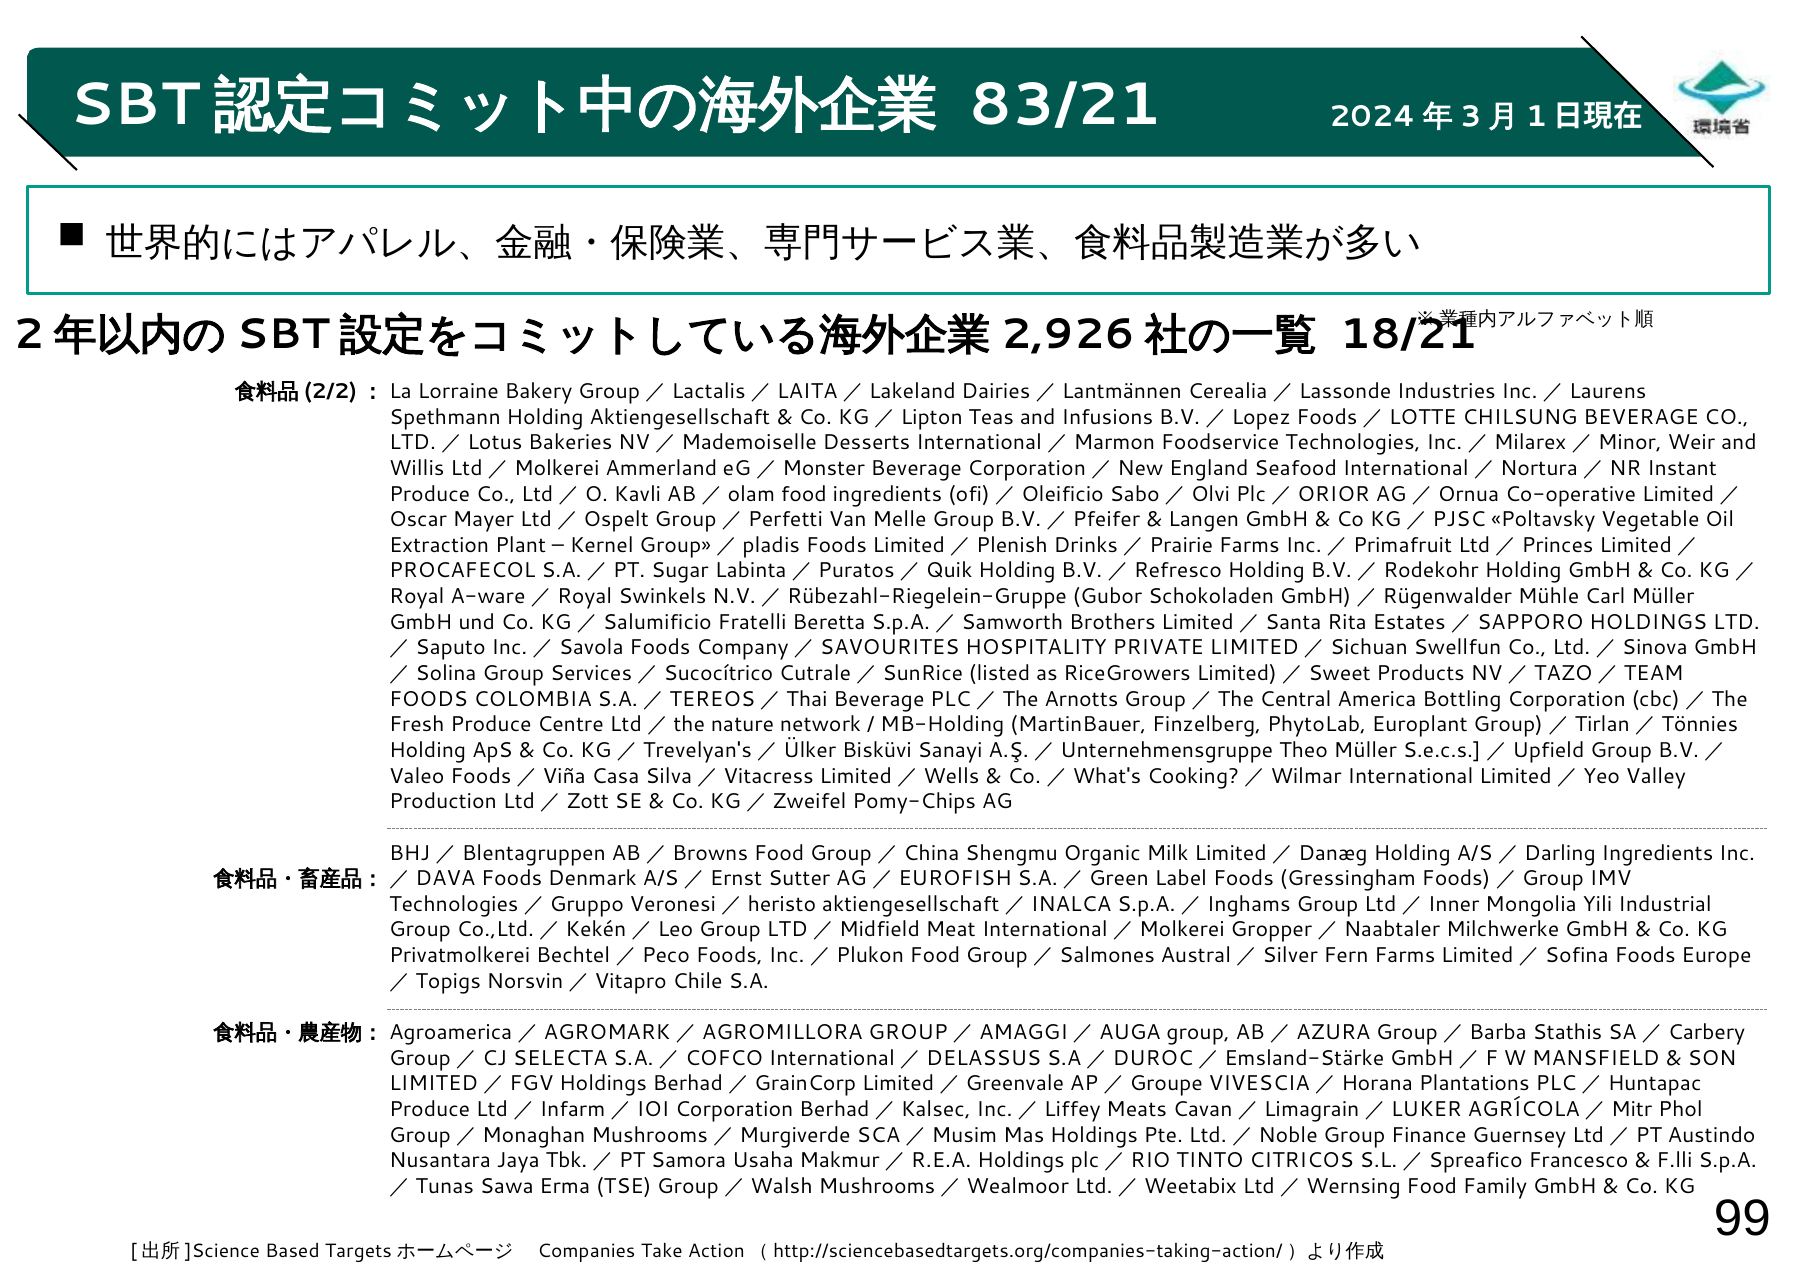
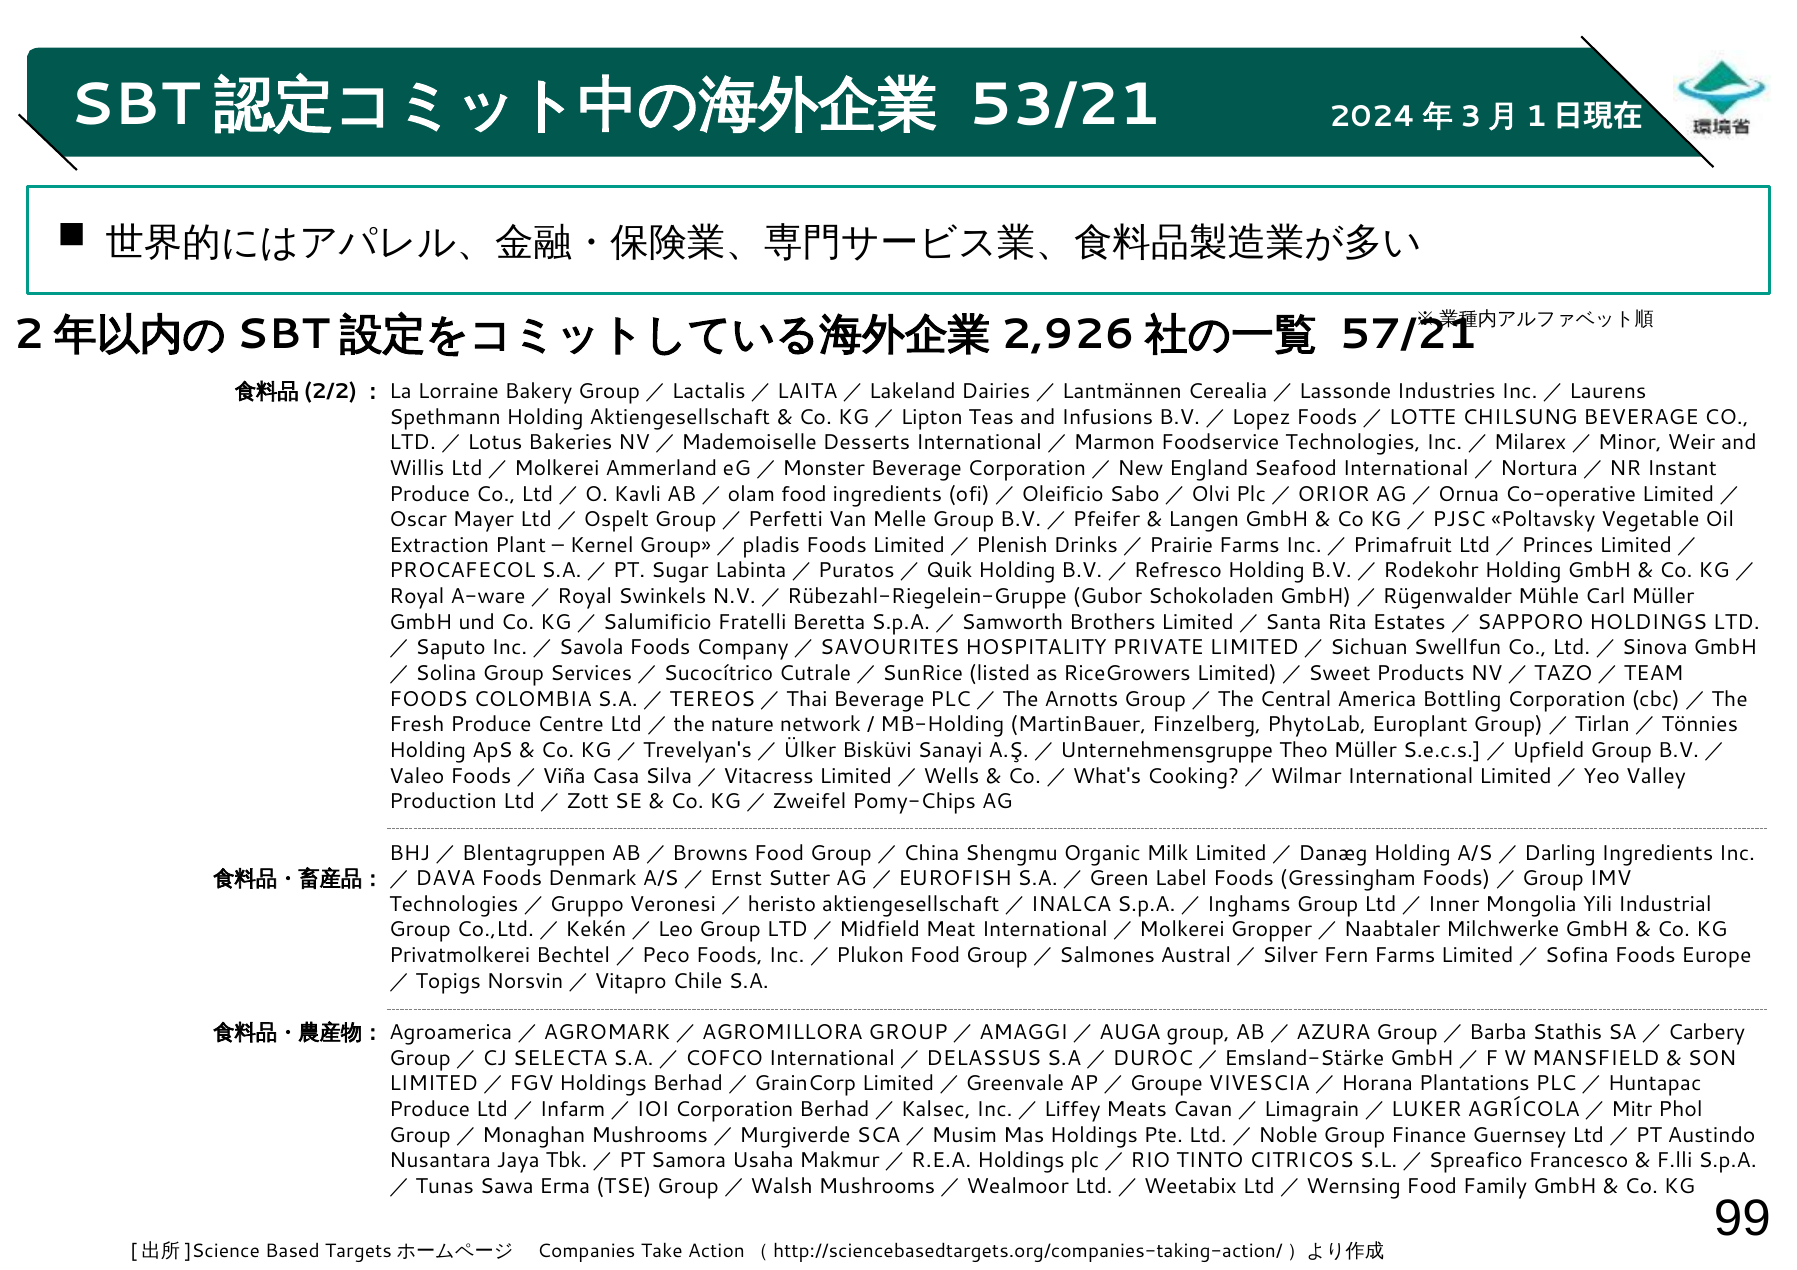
83/21: 83/21 -> 53/21
18/21: 18/21 -> 57/21
